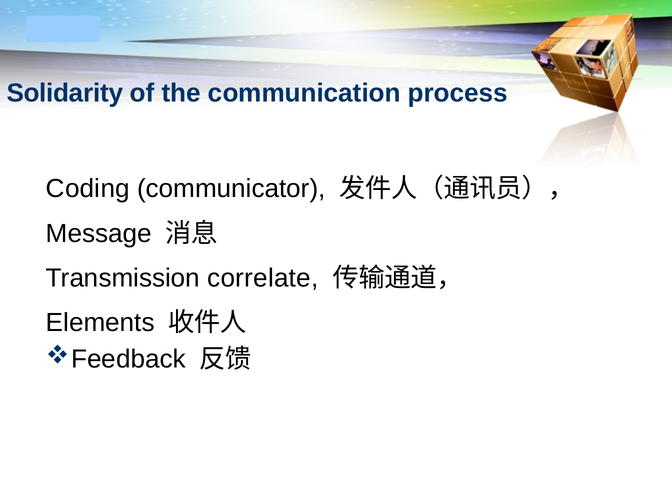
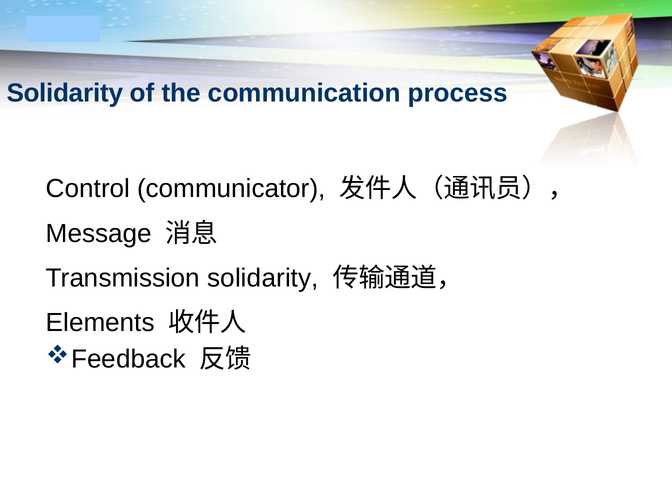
Coding: Coding -> Control
Transmission correlate: correlate -> solidarity
